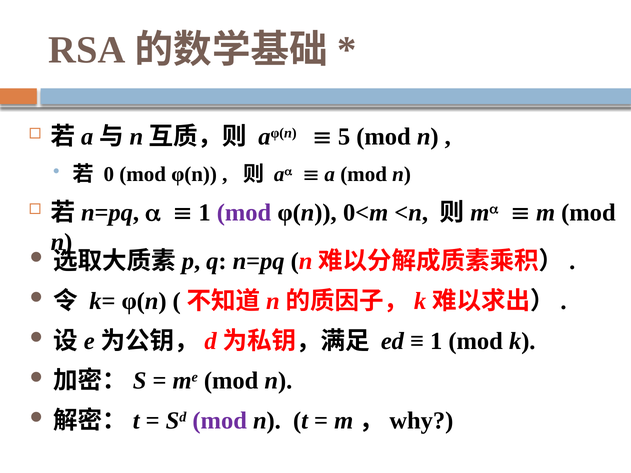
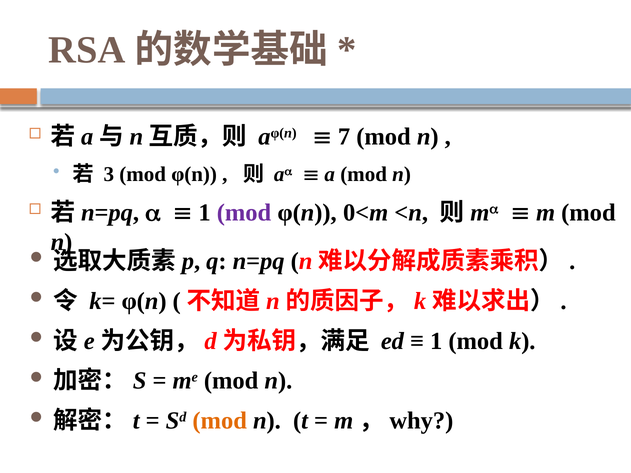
5: 5 -> 7
0: 0 -> 3
mod at (220, 421) colour: purple -> orange
